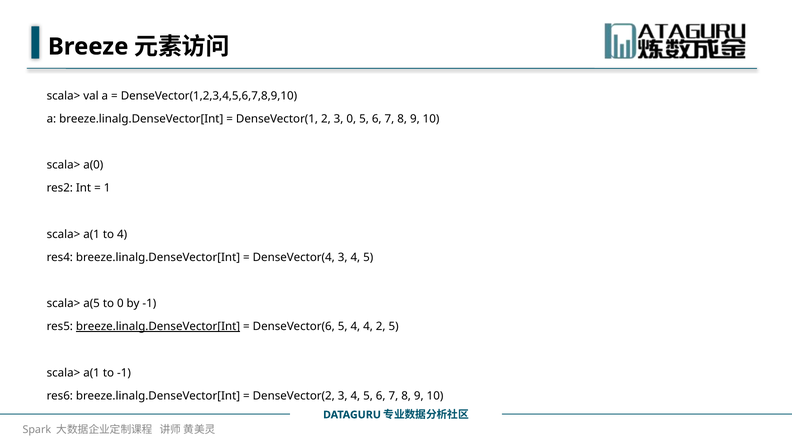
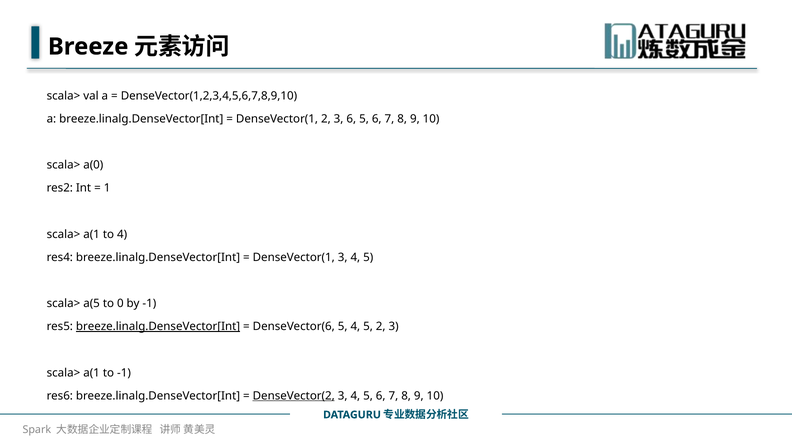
3 0: 0 -> 6
DenseVector(4 at (294, 257): DenseVector(4 -> DenseVector(1
5 4 4: 4 -> 5
5 at (394, 327): 5 -> 3
DenseVector(2 underline: none -> present
